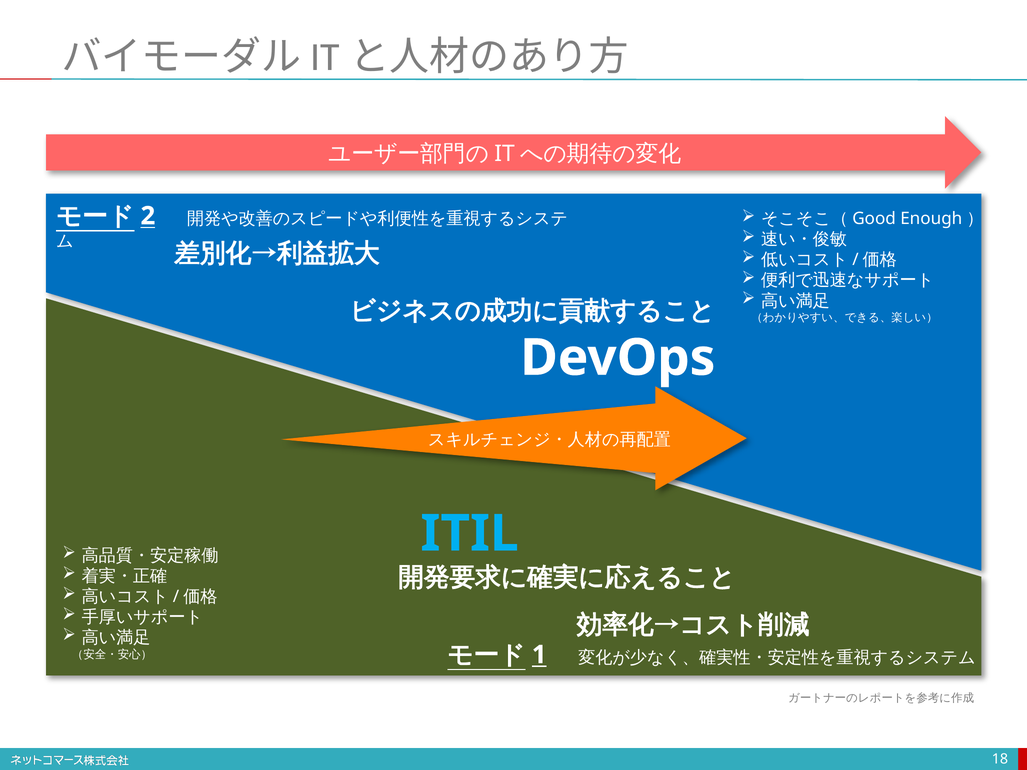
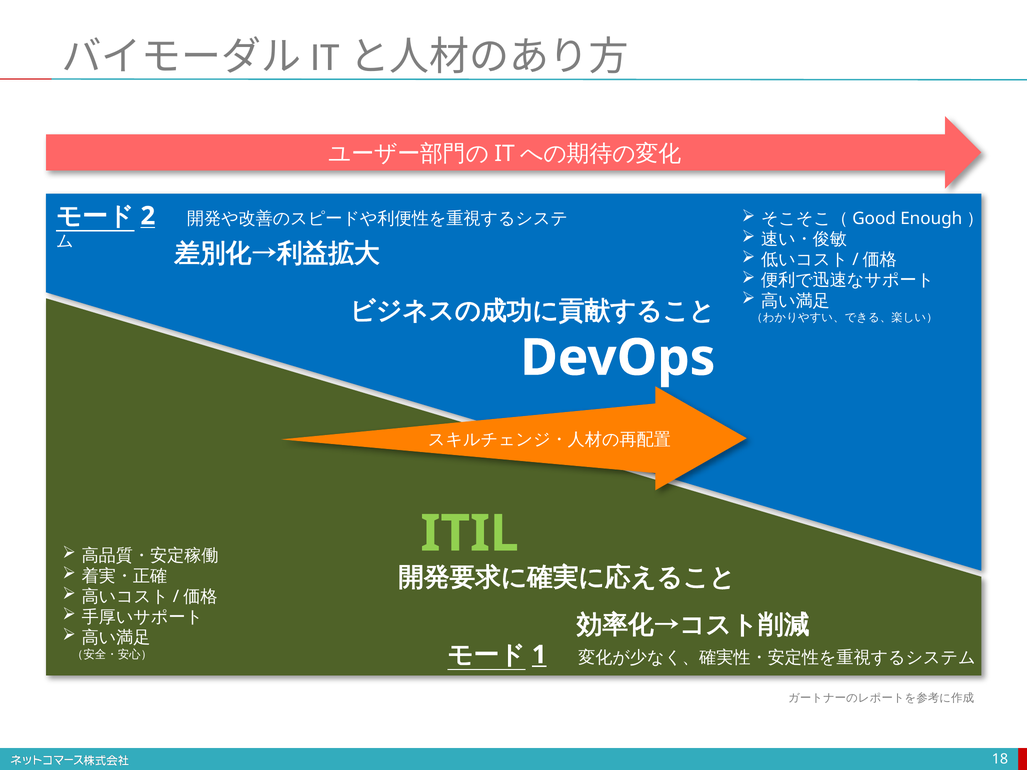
ITIL colour: light blue -> light green
